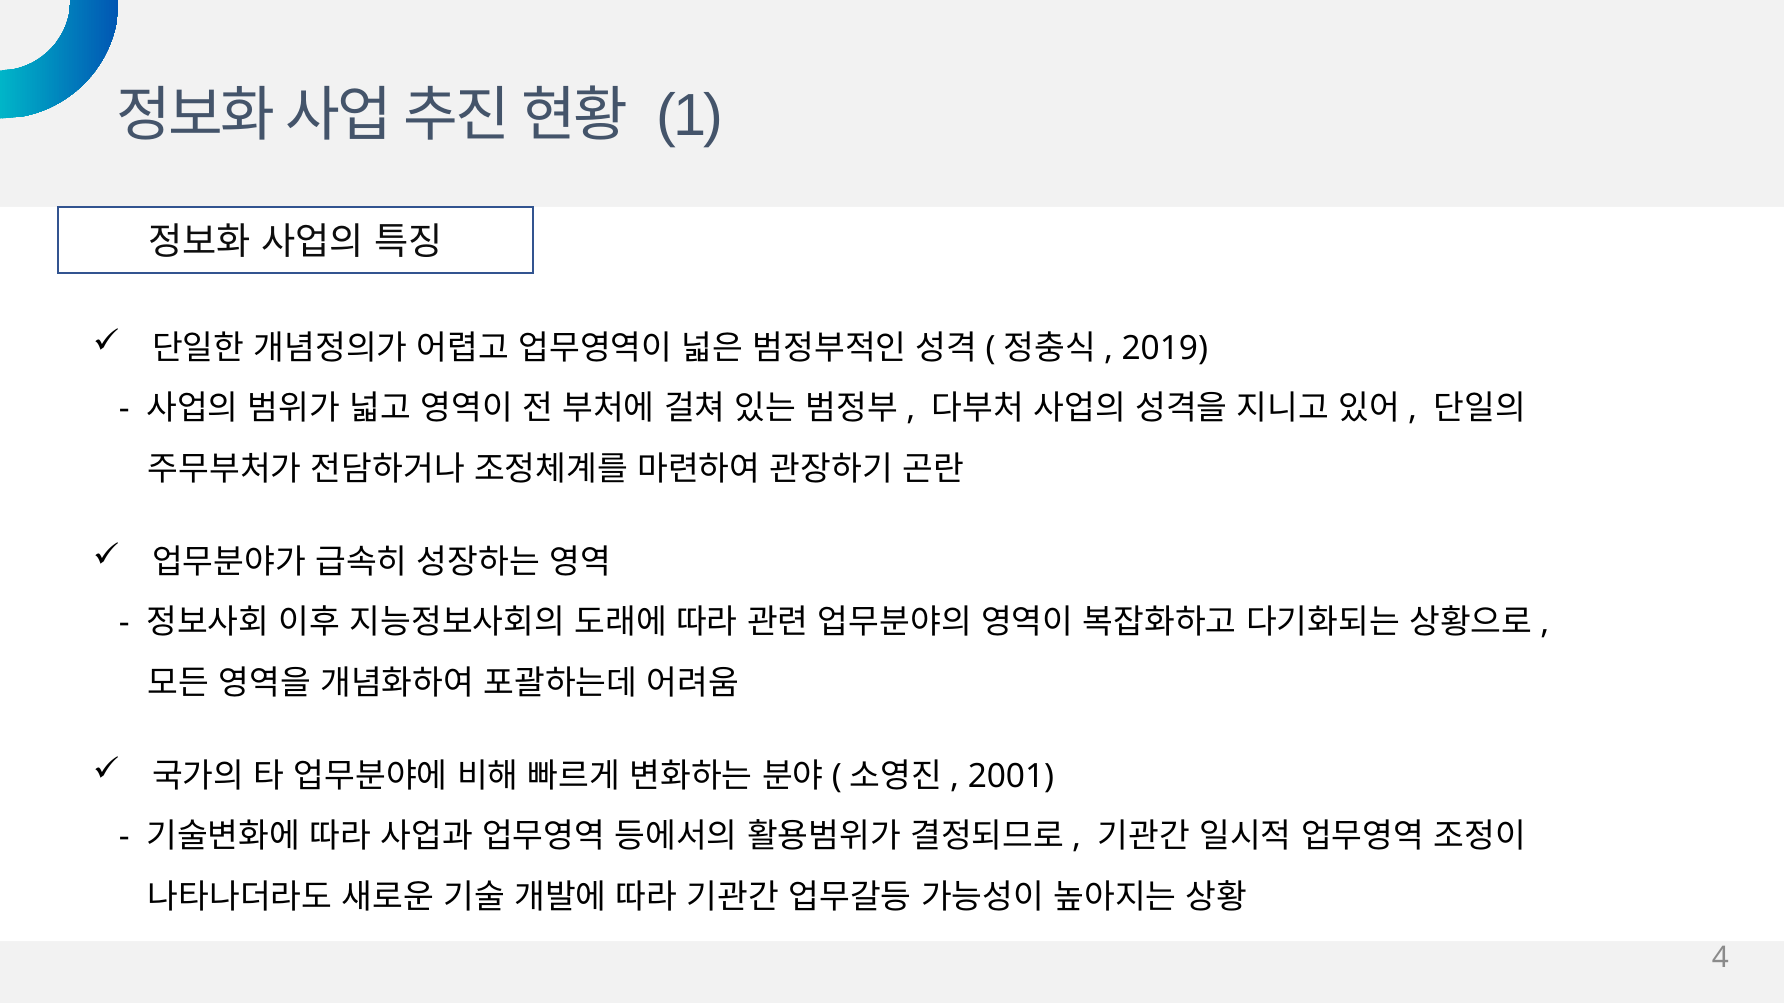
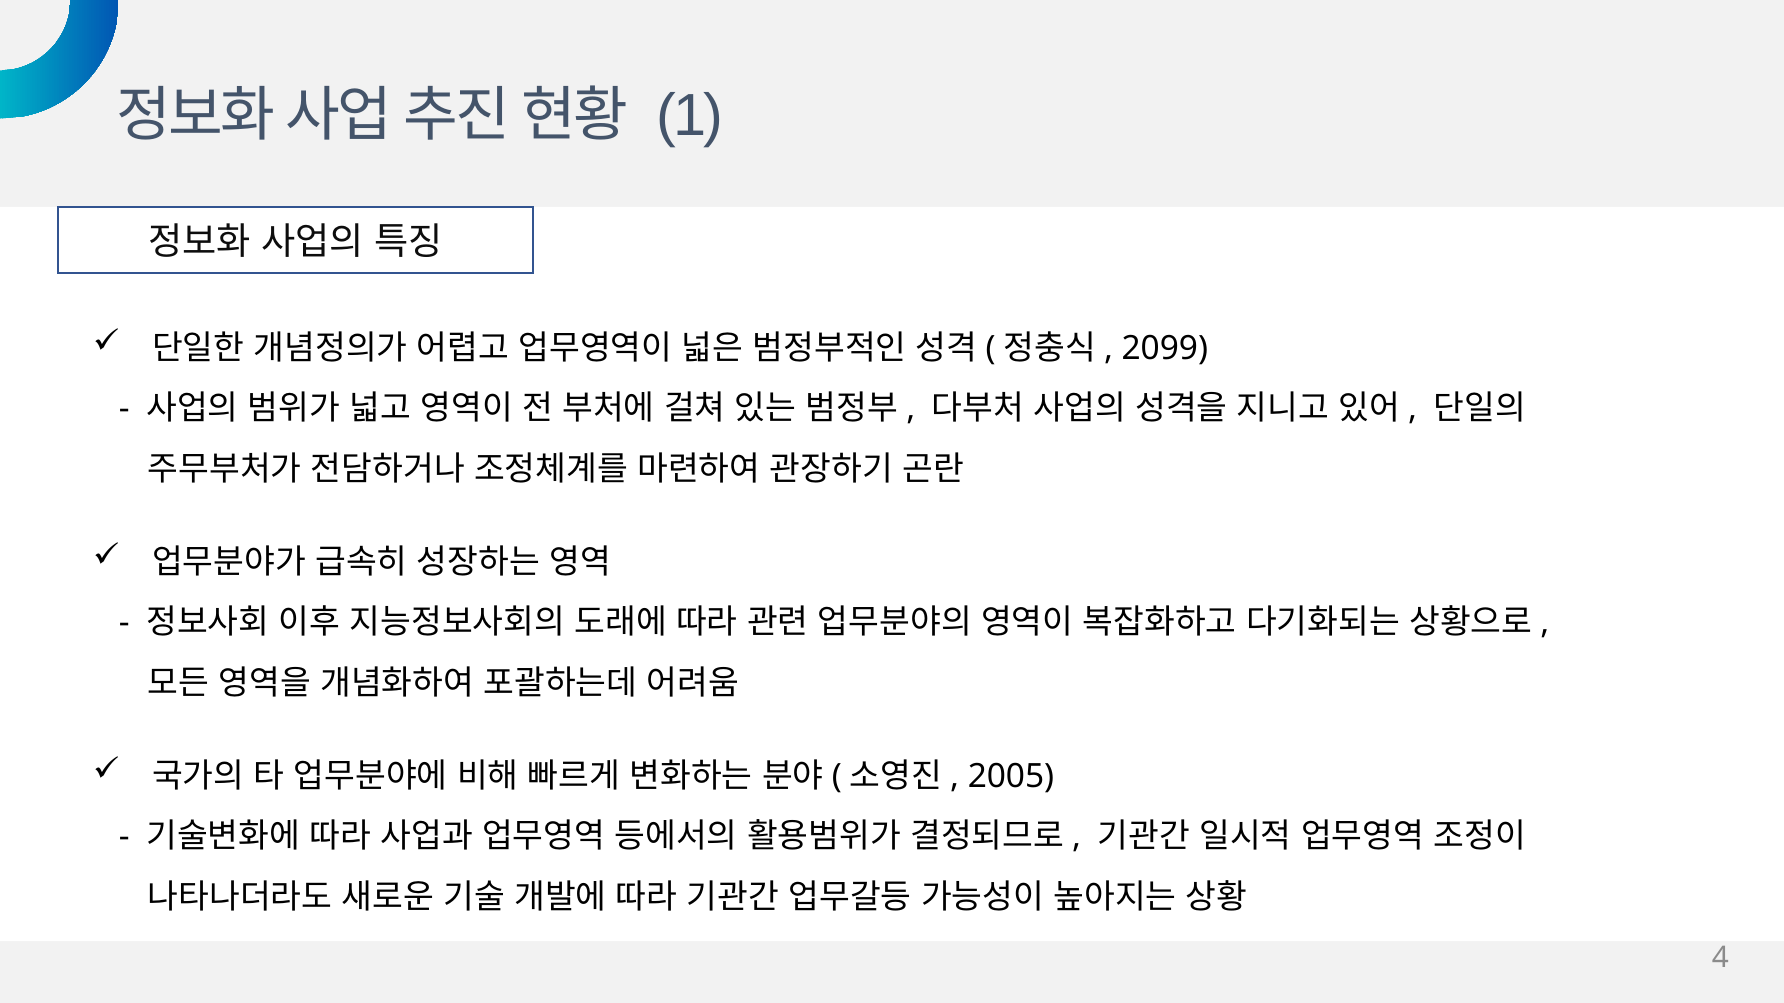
2019: 2019 -> 2099
2001: 2001 -> 2005
